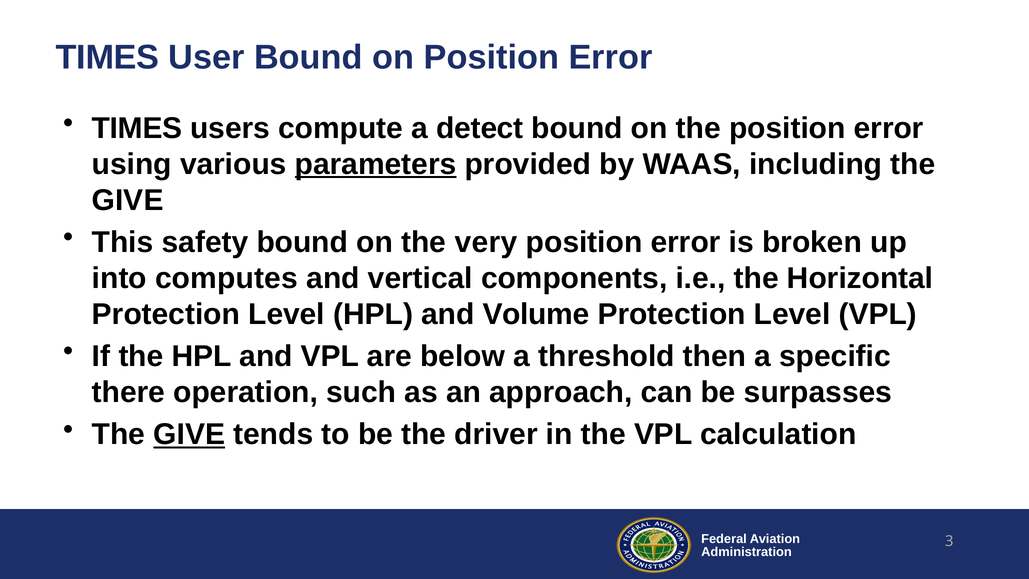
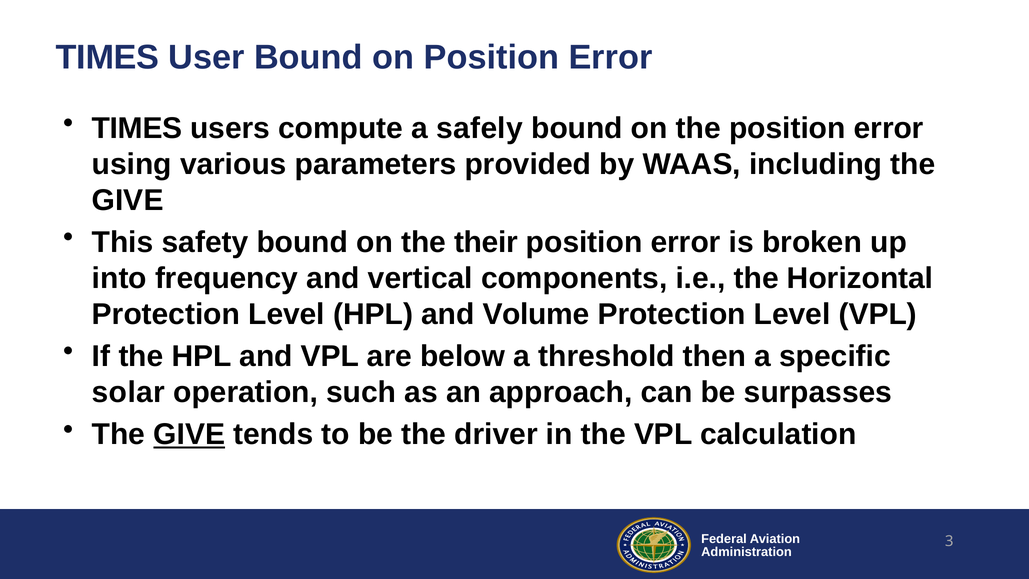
detect: detect -> safely
parameters underline: present -> none
very: very -> their
computes: computes -> frequency
there: there -> solar
